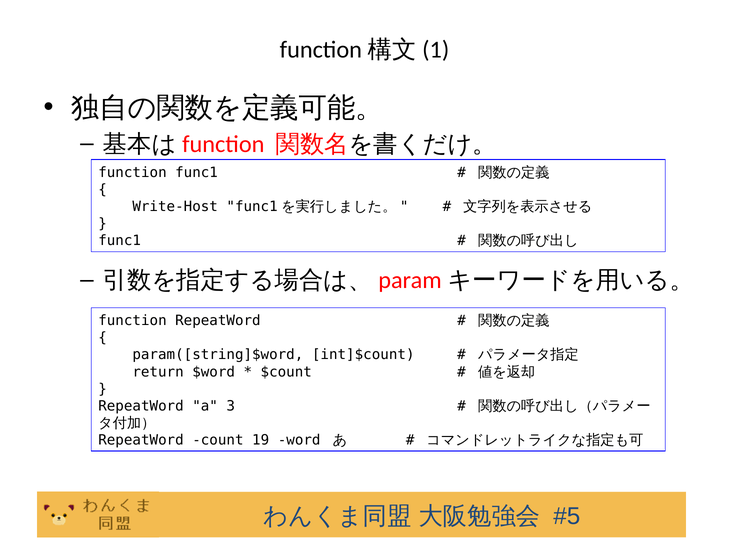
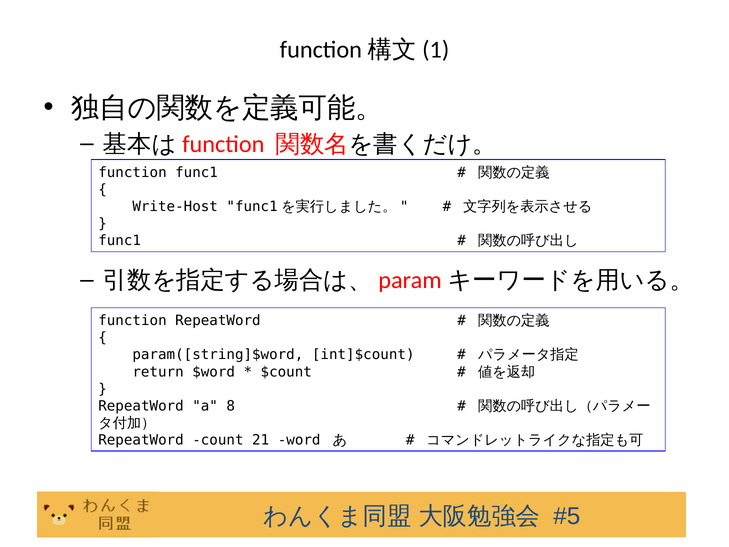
3: 3 -> 8
19: 19 -> 21
